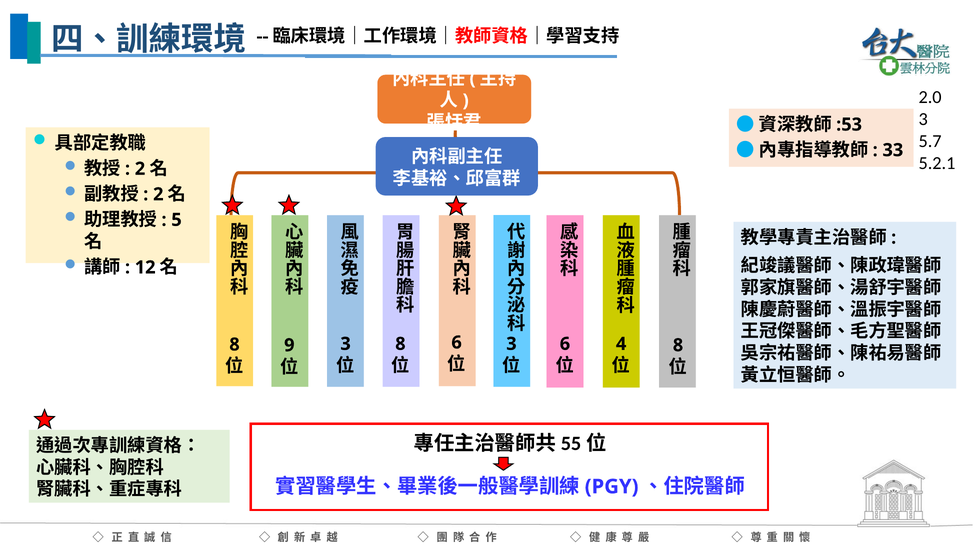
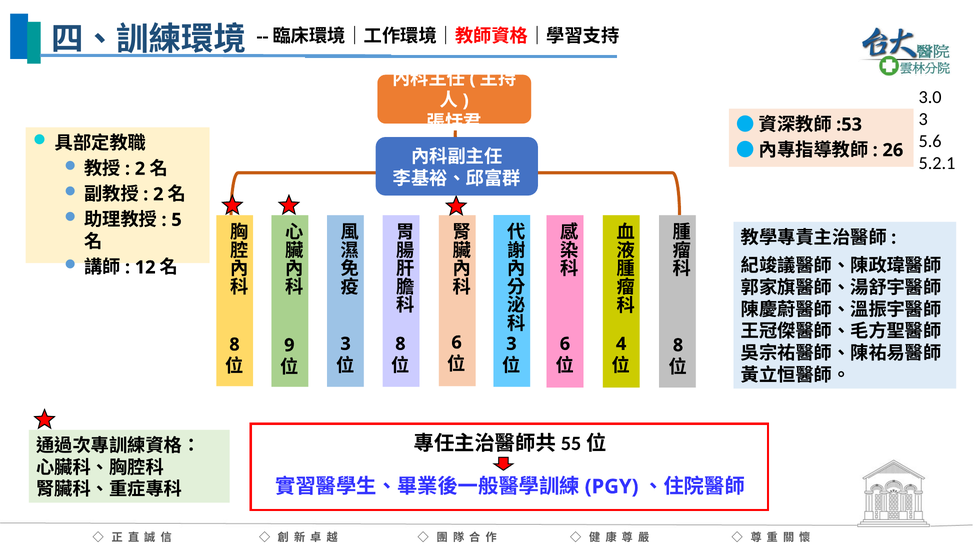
2.0: 2.0 -> 3.0
5.7: 5.7 -> 5.6
33: 33 -> 26
